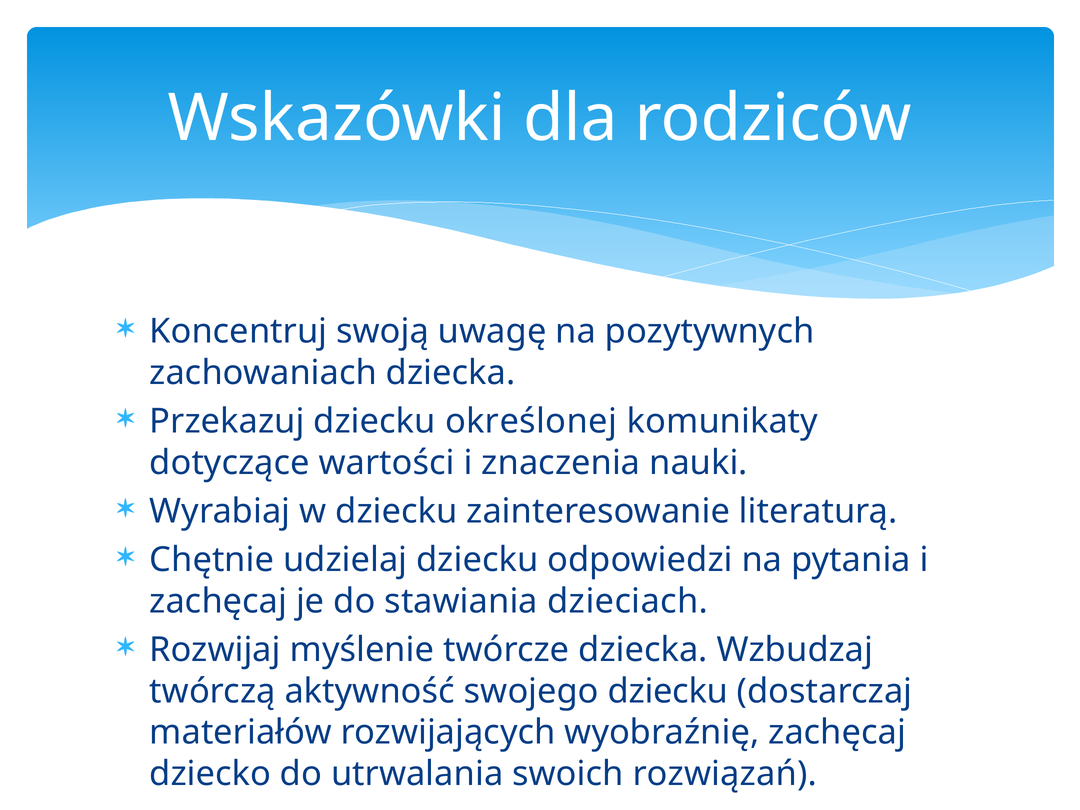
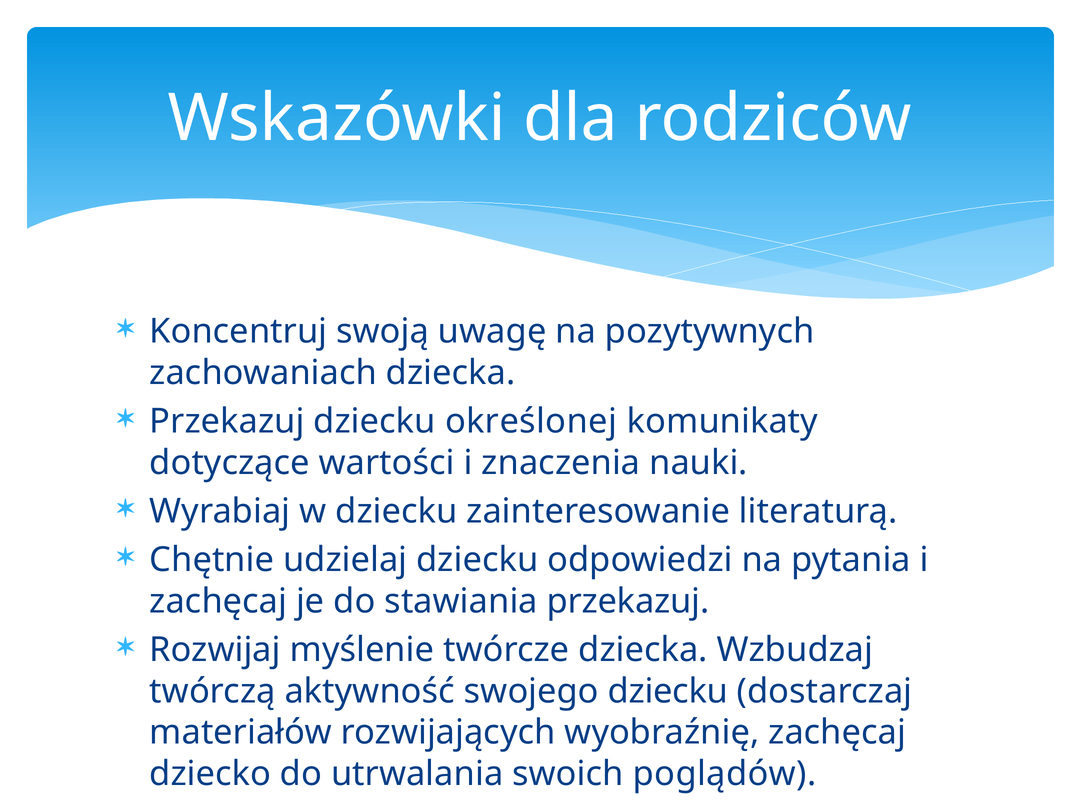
stawiania dzieciach: dzieciach -> przekazuj
rozwiązań: rozwiązań -> poglądów
